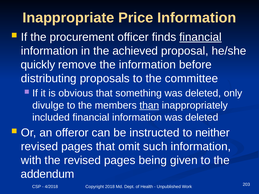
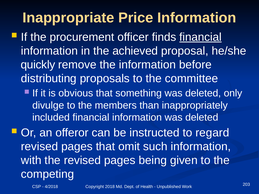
than underline: present -> none
neither: neither -> regard
addendum: addendum -> competing
